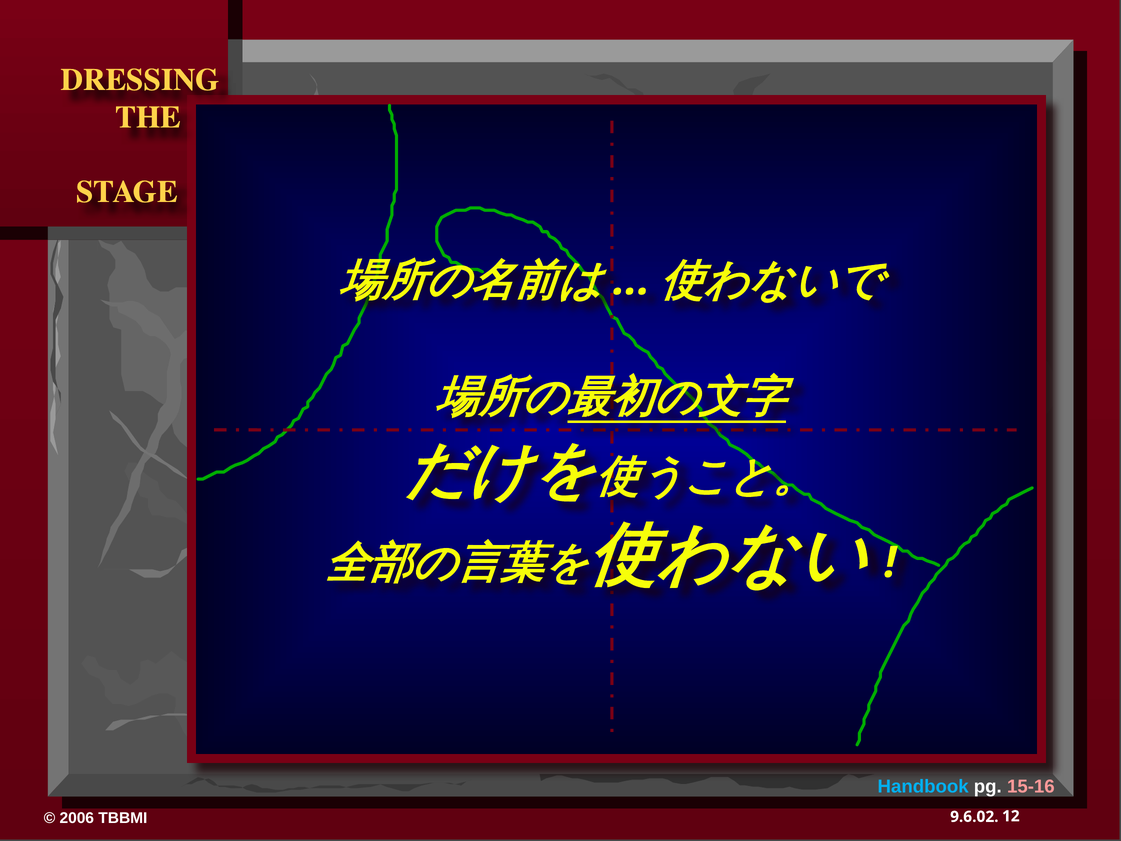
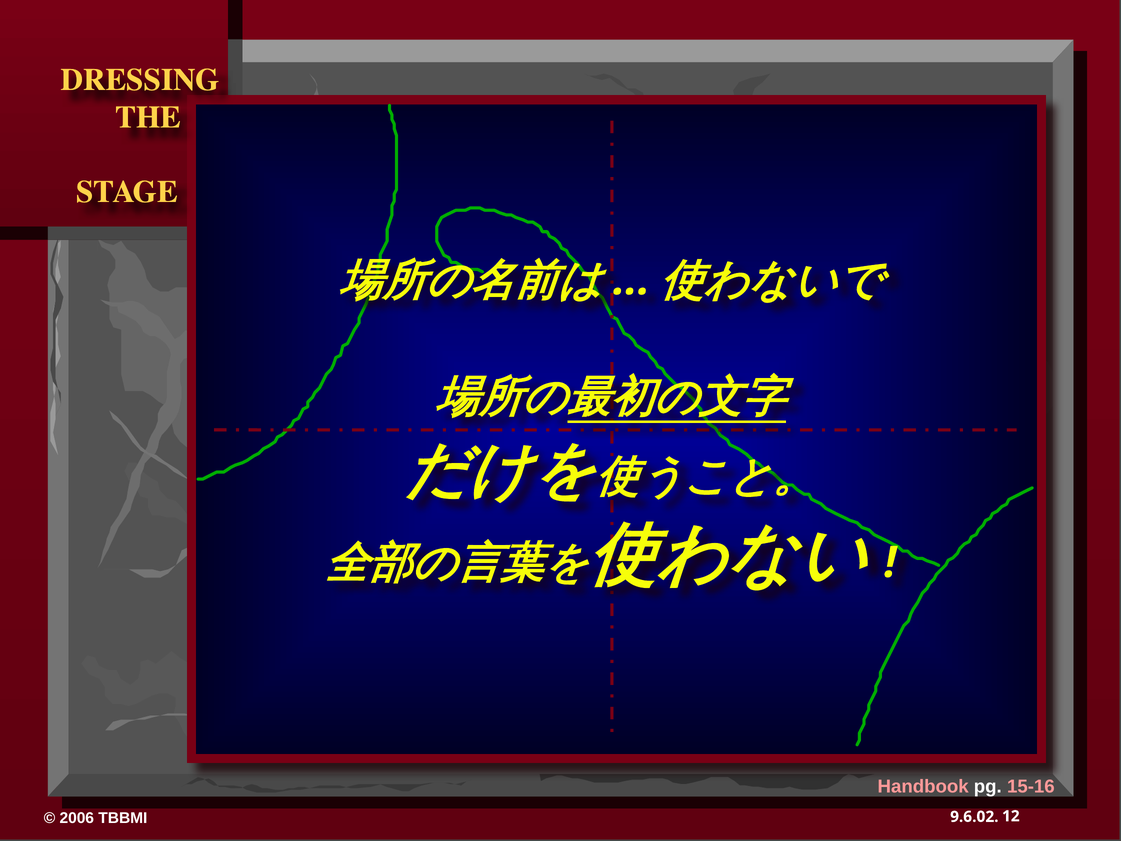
Handbook colour: light blue -> pink
